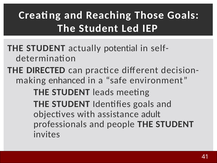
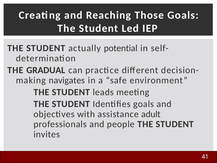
DIRECTED: DIRECTED -> GRADUAL
enhanced: enhanced -> navigates
